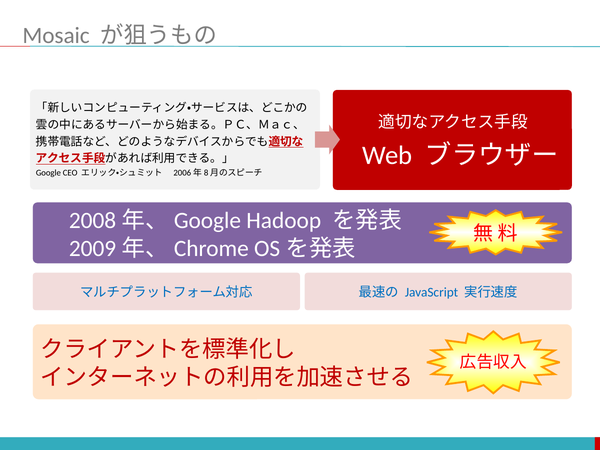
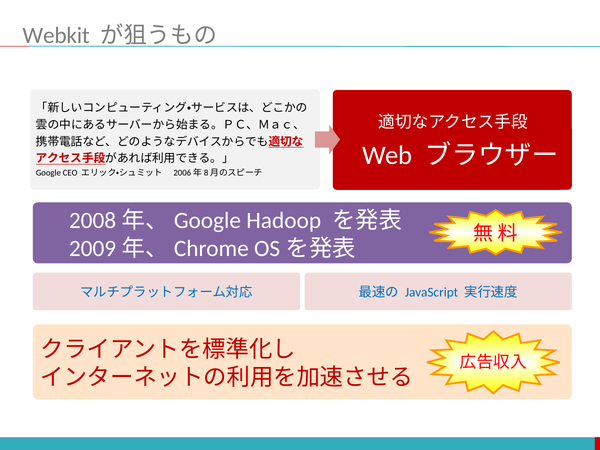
Mosaic: Mosaic -> Webkit
